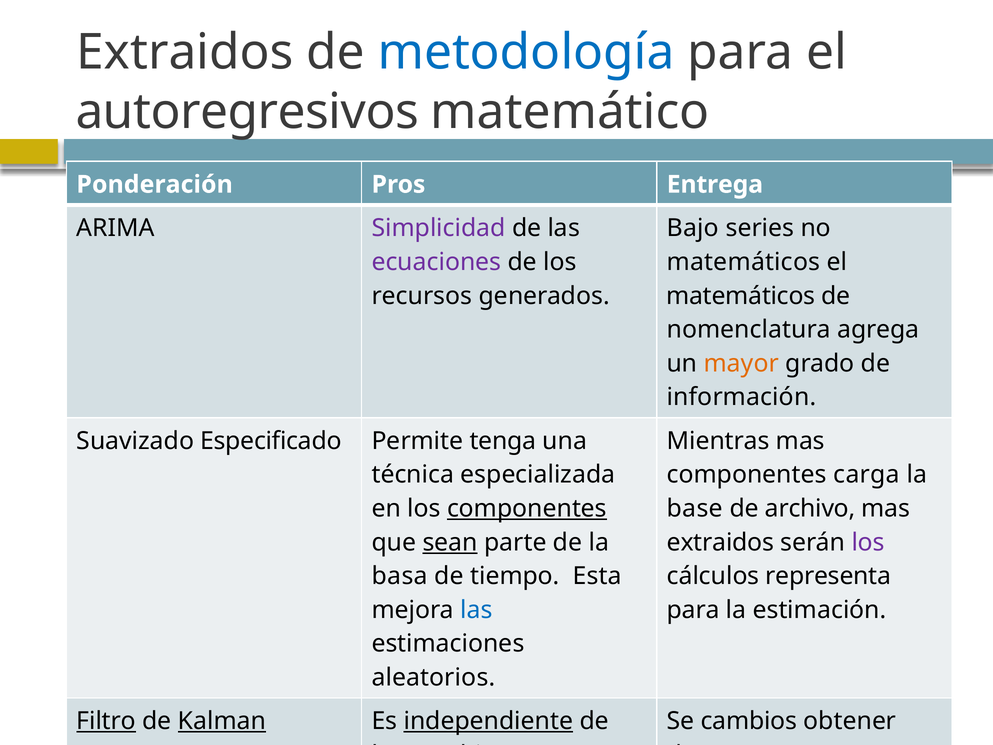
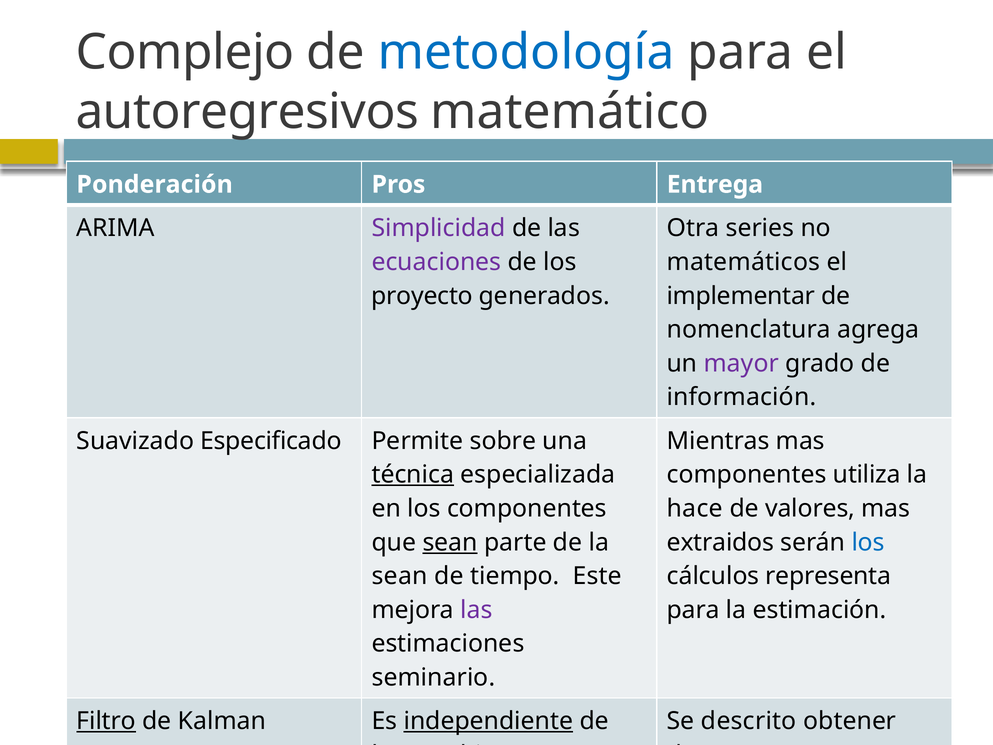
Extraidos at (185, 52): Extraidos -> Complejo
Bajo: Bajo -> Otra
recursos: recursos -> proyecto
matemáticos at (741, 296): matemáticos -> implementar
mayor colour: orange -> purple
tenga: tenga -> sobre
técnica underline: none -> present
carga: carga -> utiliza
componentes at (527, 508) underline: present -> none
base: base -> hace
archivo: archivo -> valores
los at (868, 542) colour: purple -> blue
basa at (400, 576): basa -> sean
Esta: Esta -> Este
las at (476, 610) colour: blue -> purple
aleatorios: aleatorios -> seminario
Kalman underline: present -> none
Se cambios: cambios -> descrito
